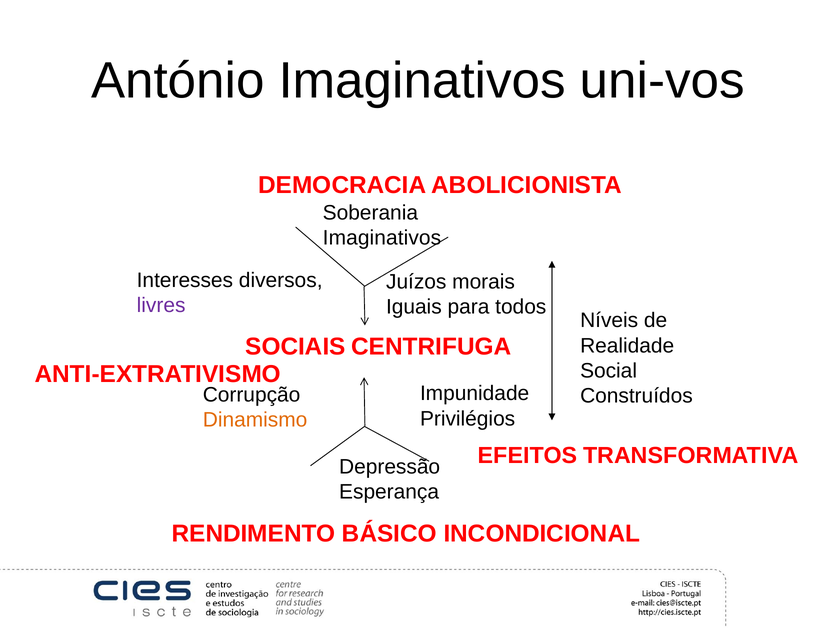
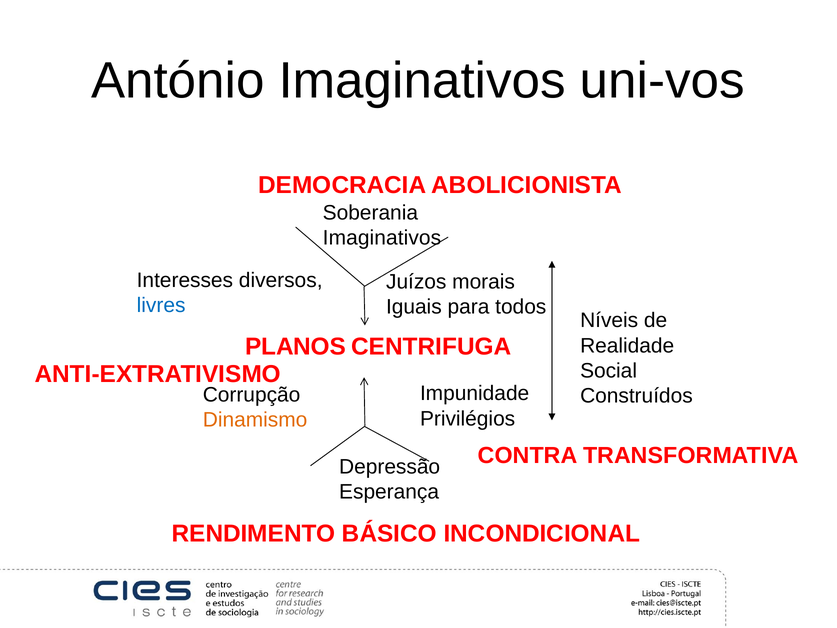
livres colour: purple -> blue
SOCIAIS: SOCIAIS -> PLANOS
EFEITOS: EFEITOS -> CONTRA
